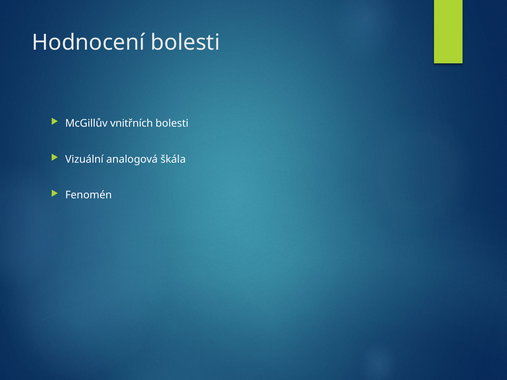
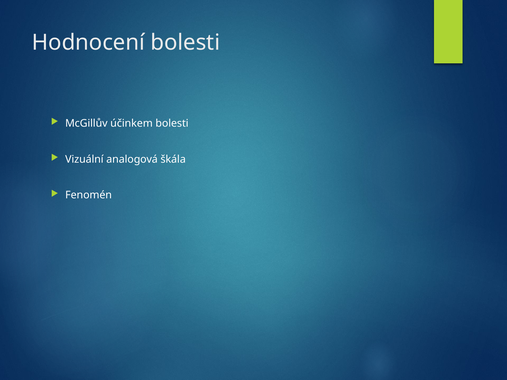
vnitřních: vnitřních -> účinkem
